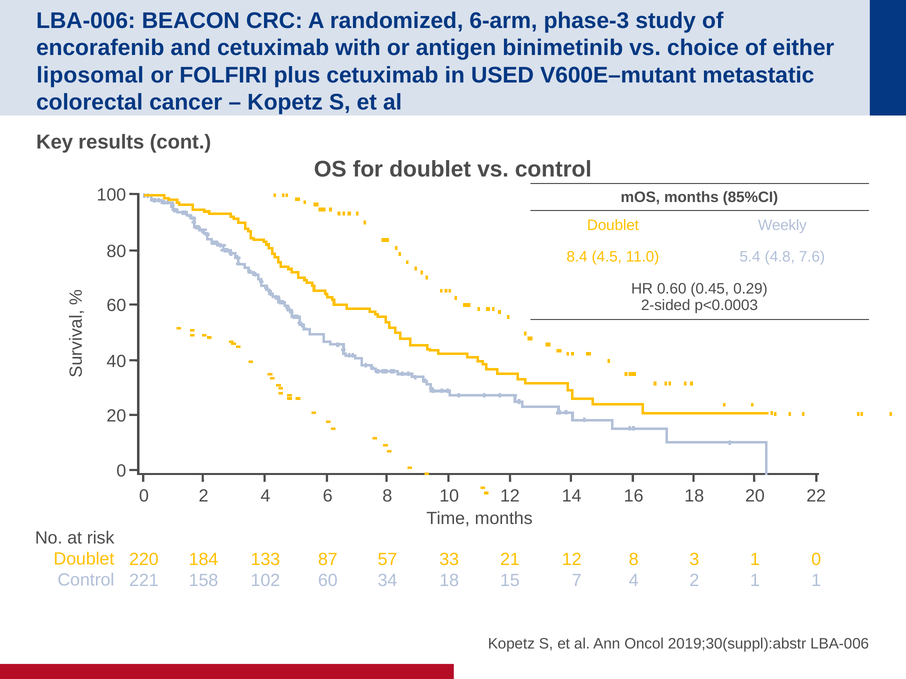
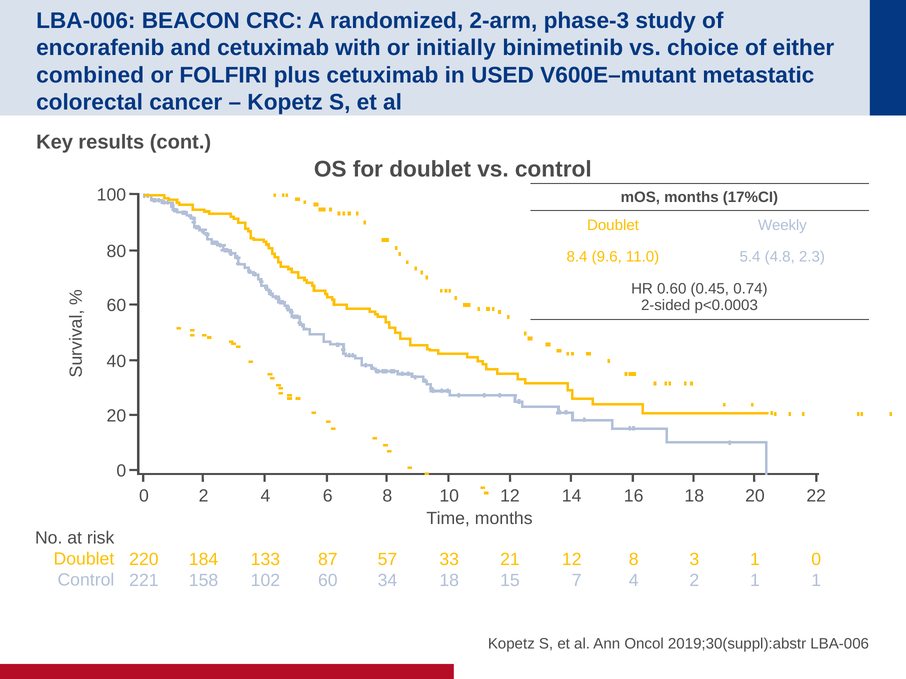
6-arm: 6-arm -> 2-arm
antigen: antigen -> initially
liposomal: liposomal -> combined
85%CI: 85%CI -> 17%CI
4.5: 4.5 -> 9.6
7.6: 7.6 -> 2.3
0.29: 0.29 -> 0.74
